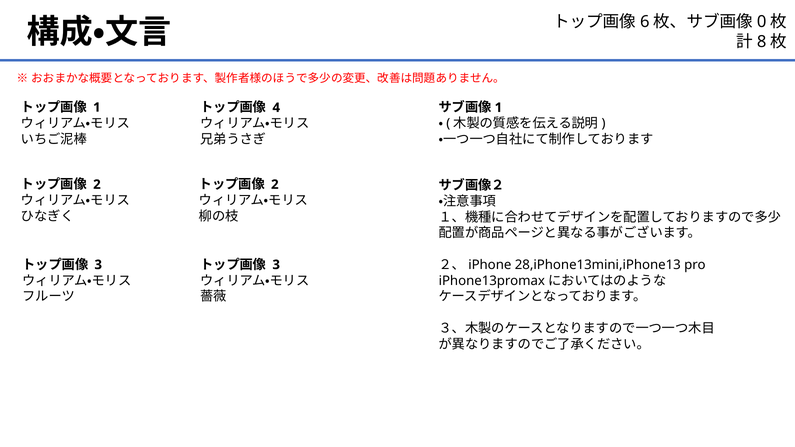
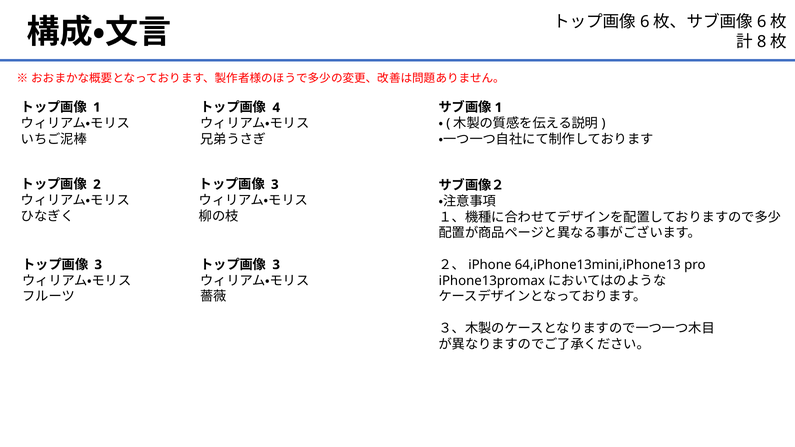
0 at (762, 22): 0 -> 6
2 at (275, 185): 2 -> 3
28,iPhone13mini,iPhone13: 28,iPhone13mini,iPhone13 -> 64,iPhone13mini,iPhone13
